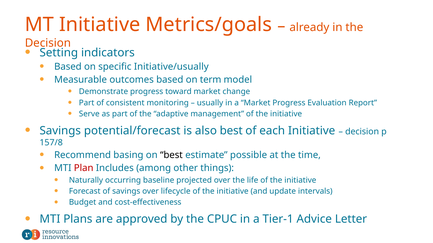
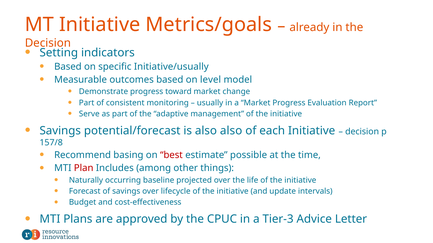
term: term -> level
also best: best -> also
best at (171, 155) colour: black -> red
Tier-1: Tier-1 -> Tier-3
